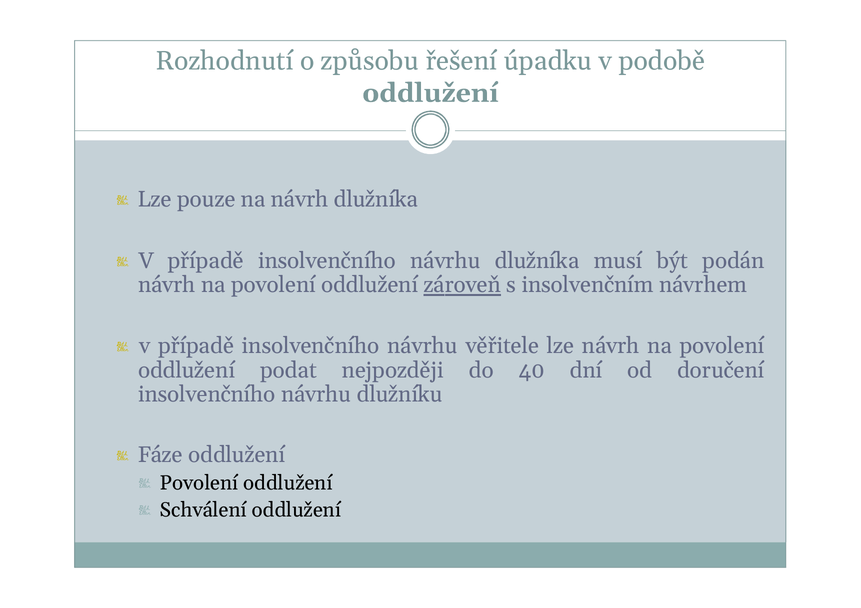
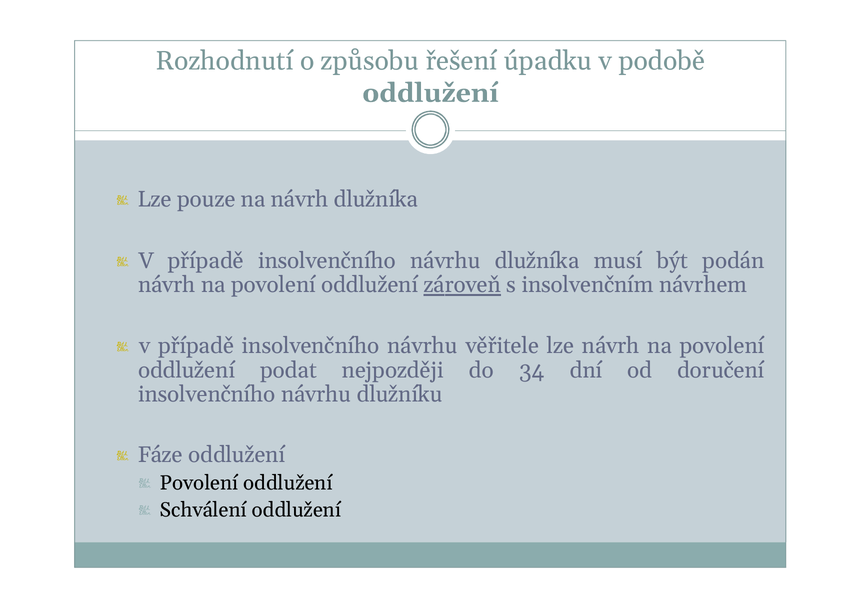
40: 40 -> 34
